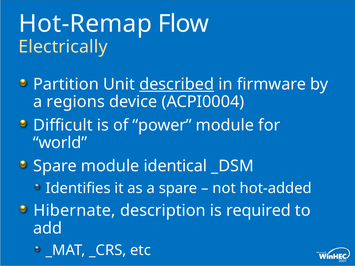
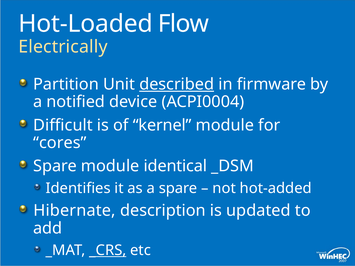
Hot-Remap: Hot-Remap -> Hot-Loaded
regions: regions -> notified
power: power -> kernel
world: world -> cores
required: required -> updated
_CRS underline: none -> present
